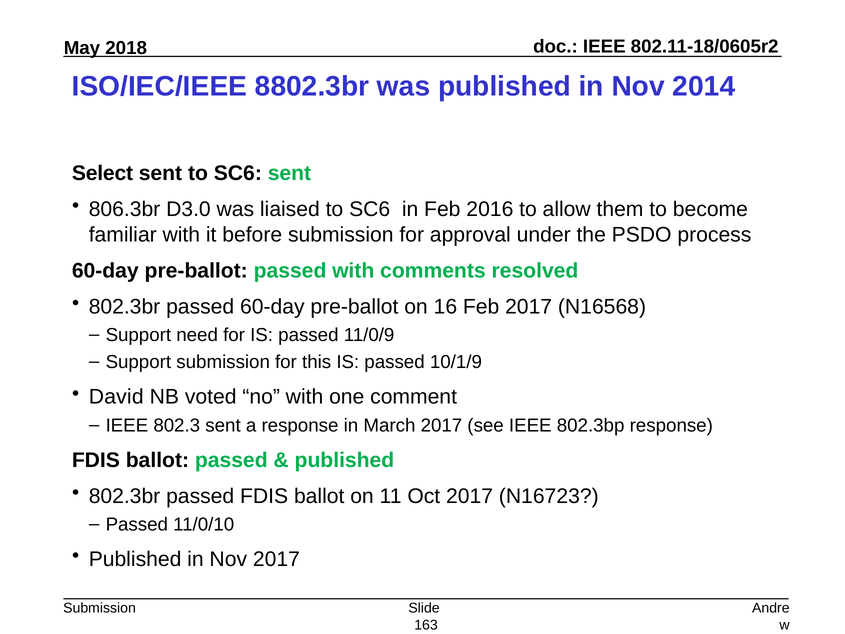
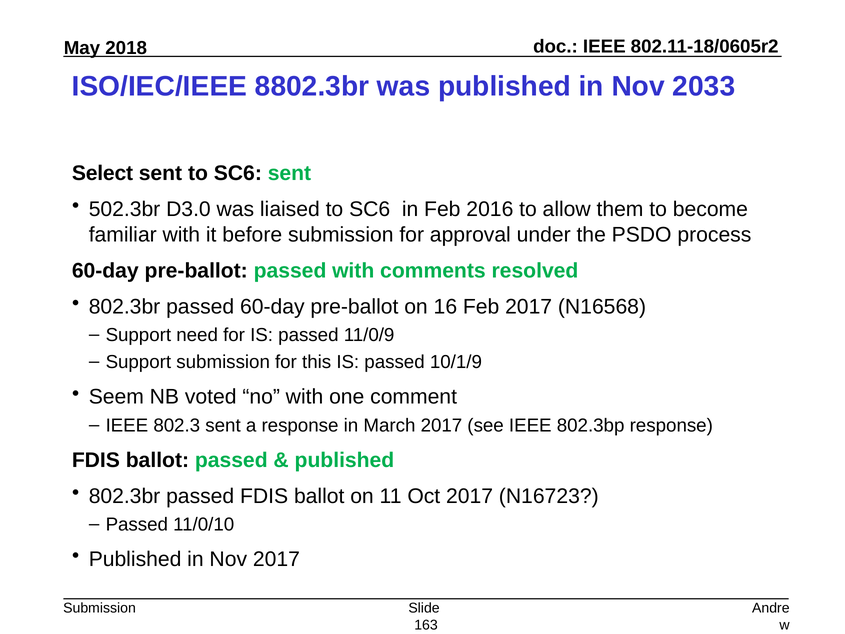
2014: 2014 -> 2033
806.3br: 806.3br -> 502.3br
David: David -> Seem
